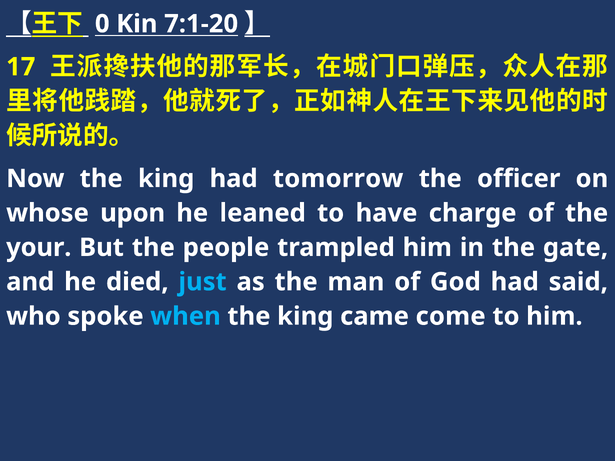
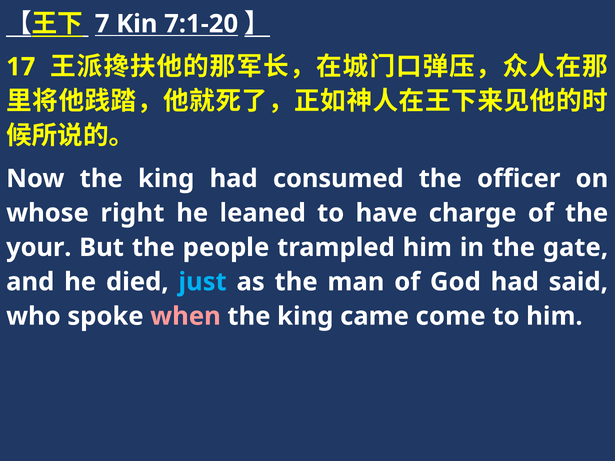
0: 0 -> 7
tomorrow: tomorrow -> consumed
upon: upon -> right
when colour: light blue -> pink
